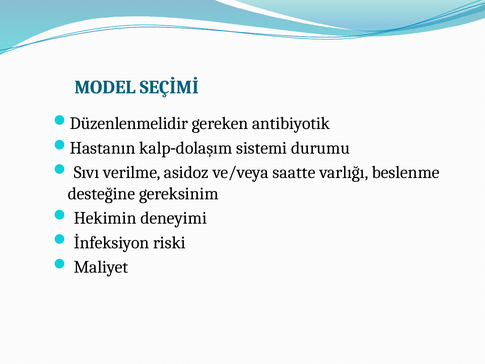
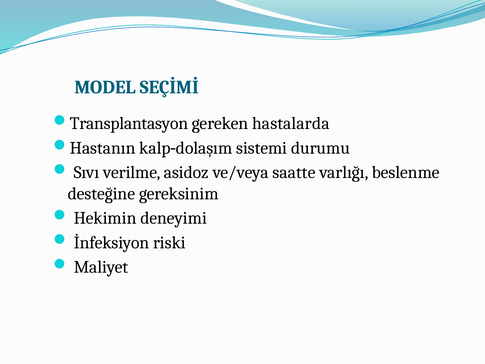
Düzenlenmelidir: Düzenlenmelidir -> Transplantasyon
antibiyotik: antibiyotik -> hastalarda
